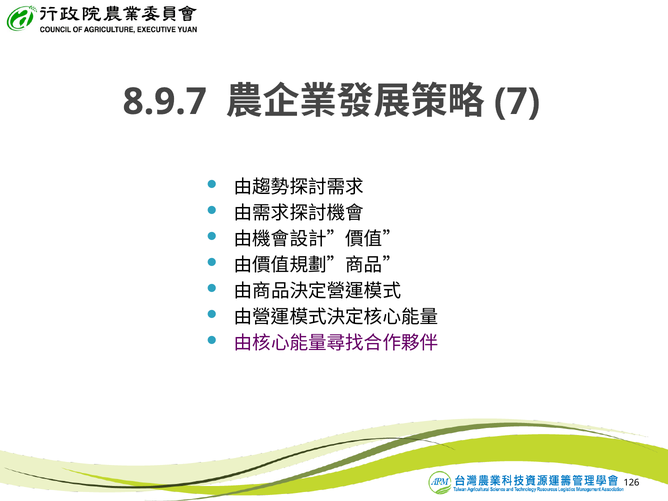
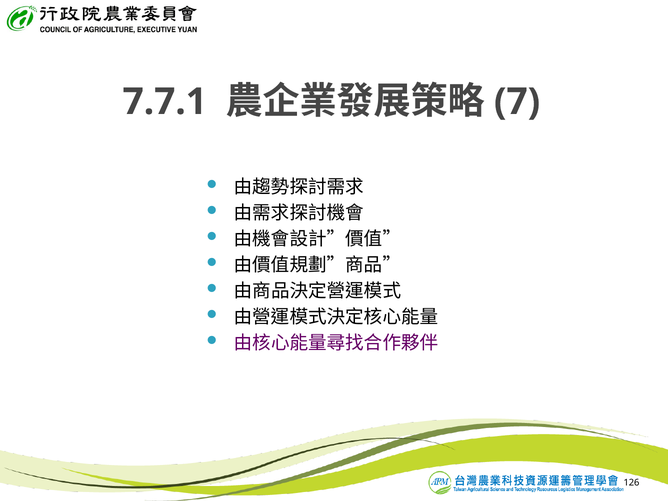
8.9.7: 8.9.7 -> 7.7.1
